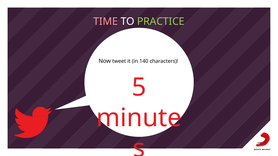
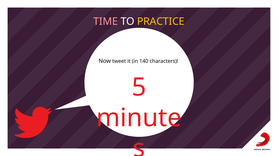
PRACTICE colour: light green -> yellow
